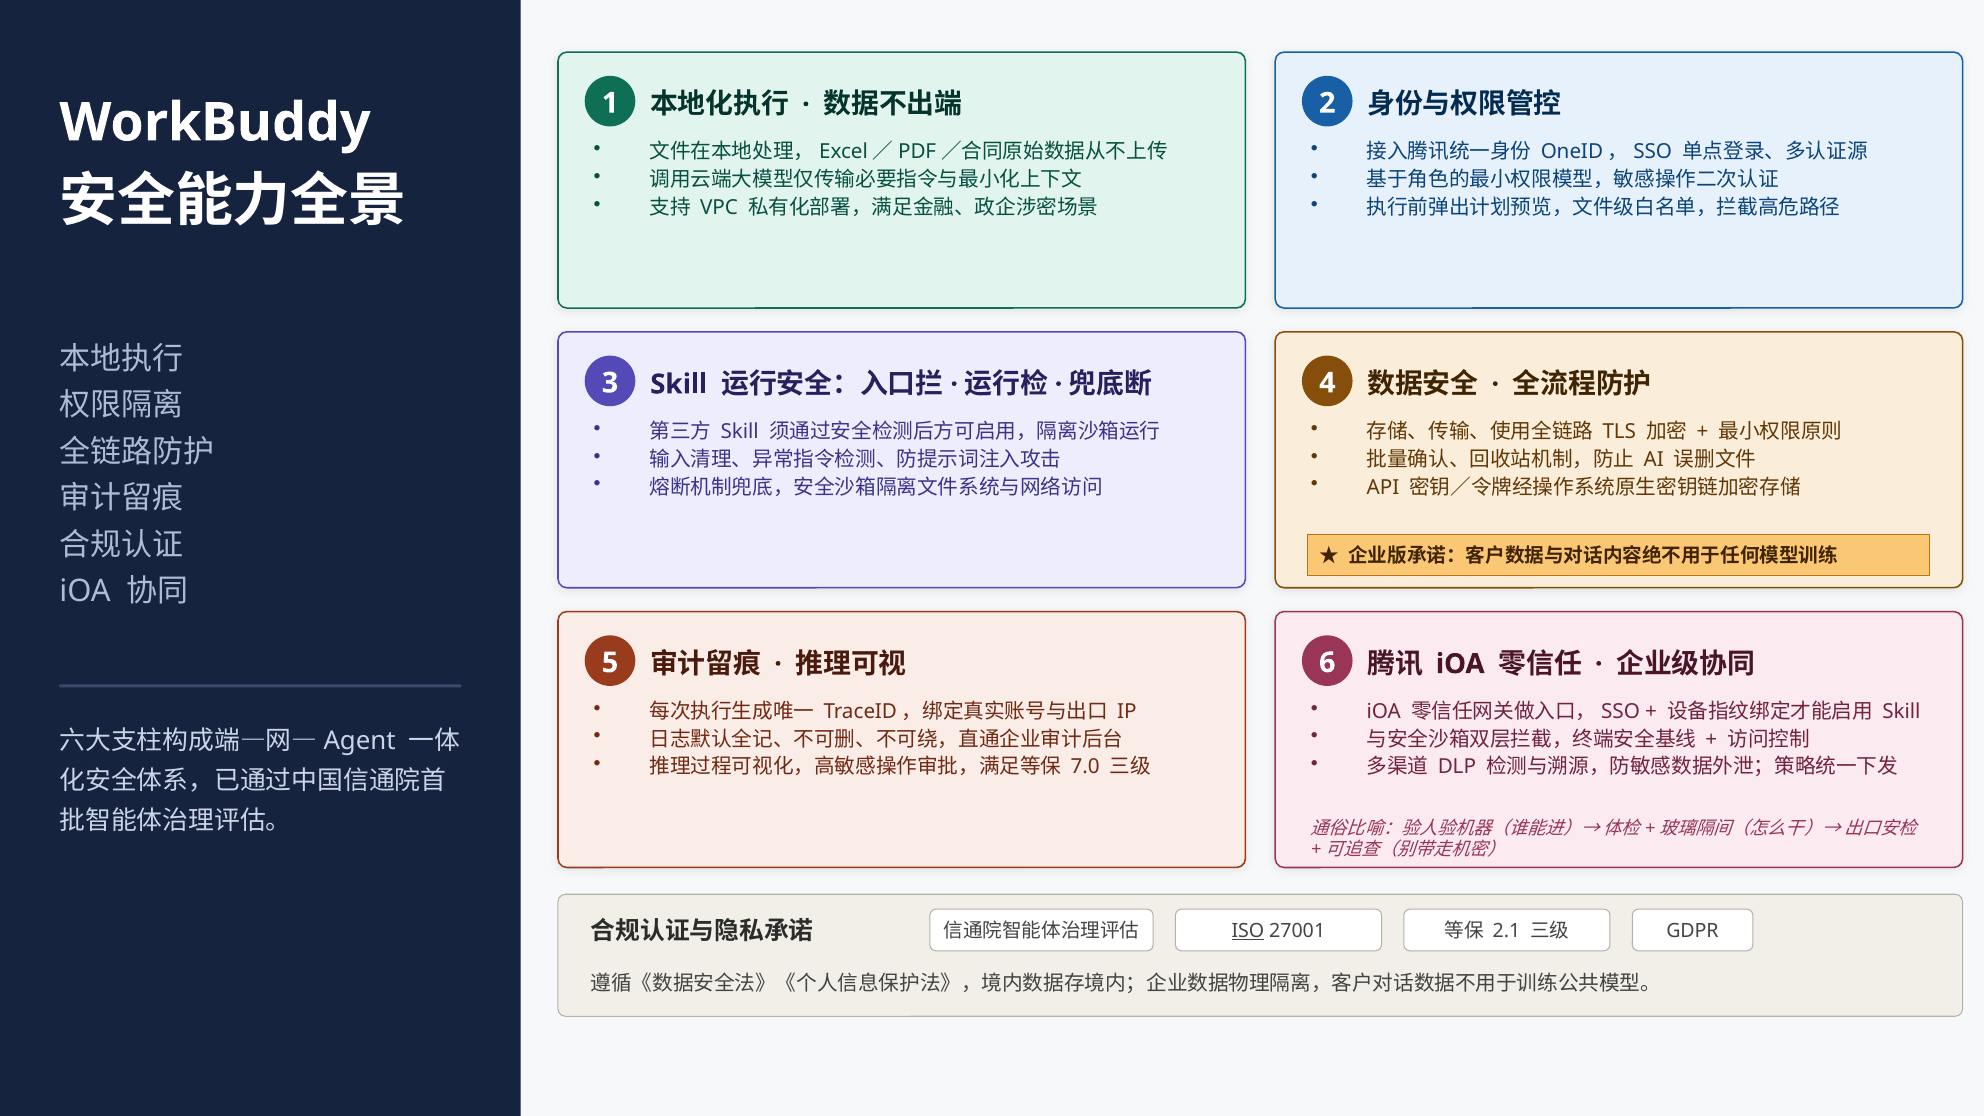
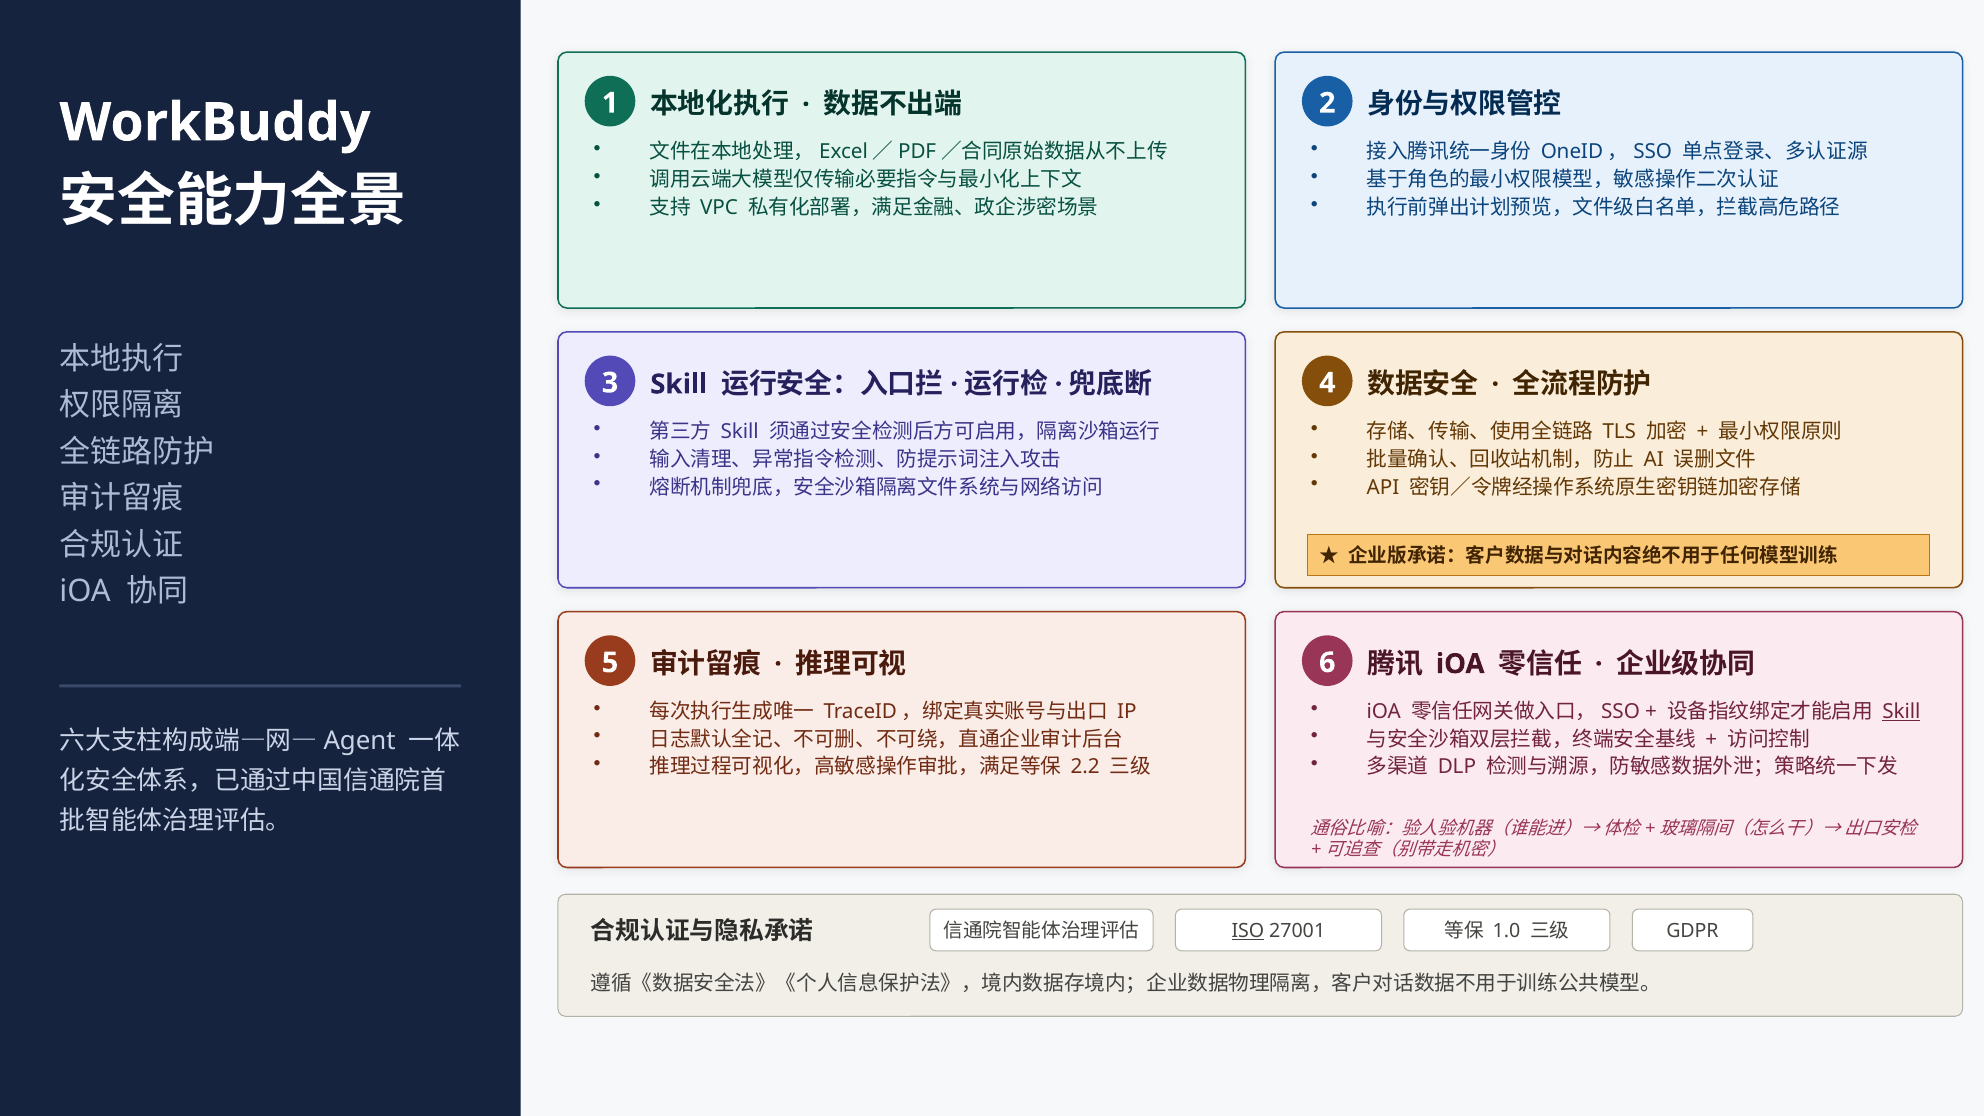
Skill at (1901, 712) underline: none -> present
7.0: 7.0 -> 2.2
2.1: 2.1 -> 1.0
